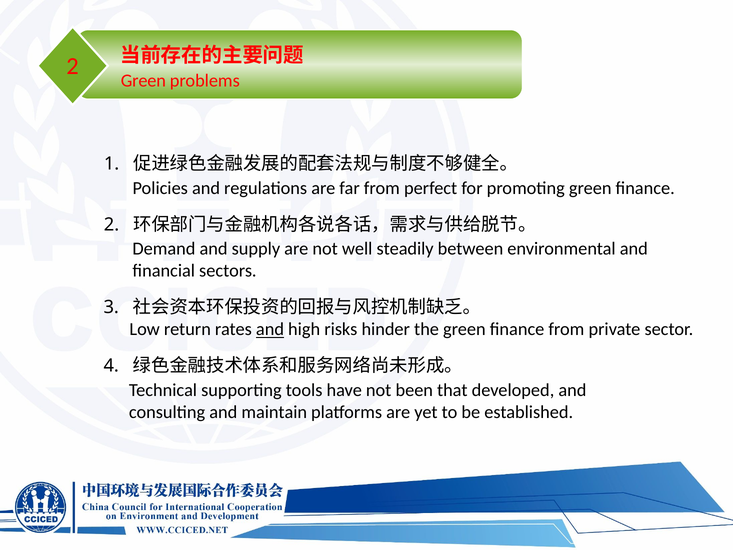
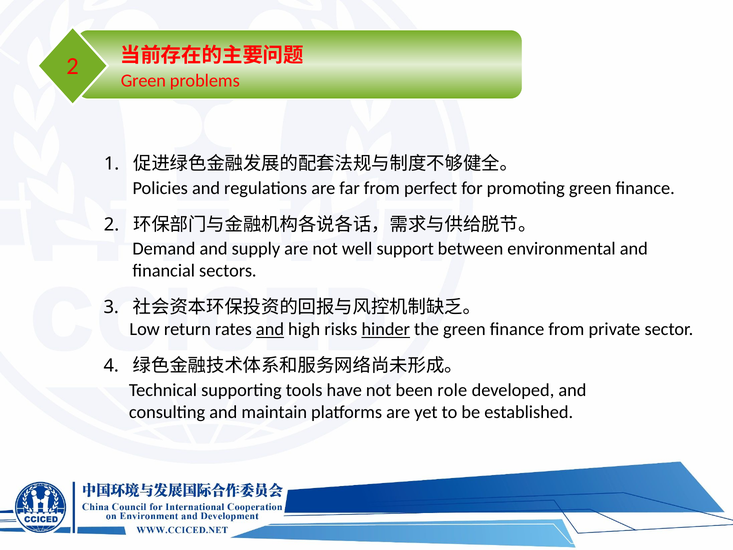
steadily: steadily -> support
hinder underline: none -> present
that: that -> role
